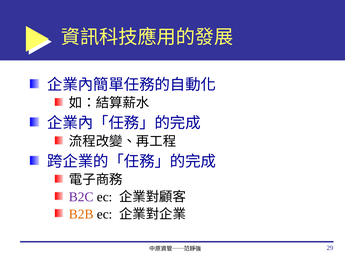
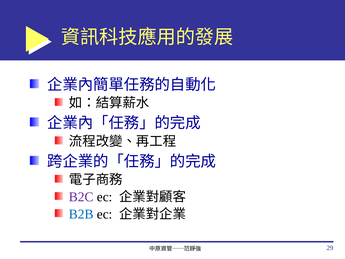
B2B colour: orange -> blue
